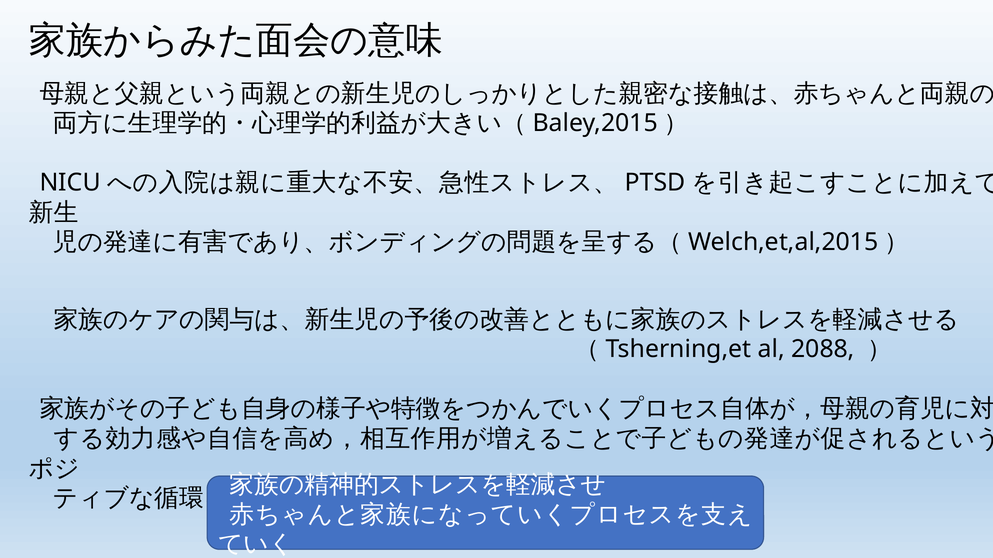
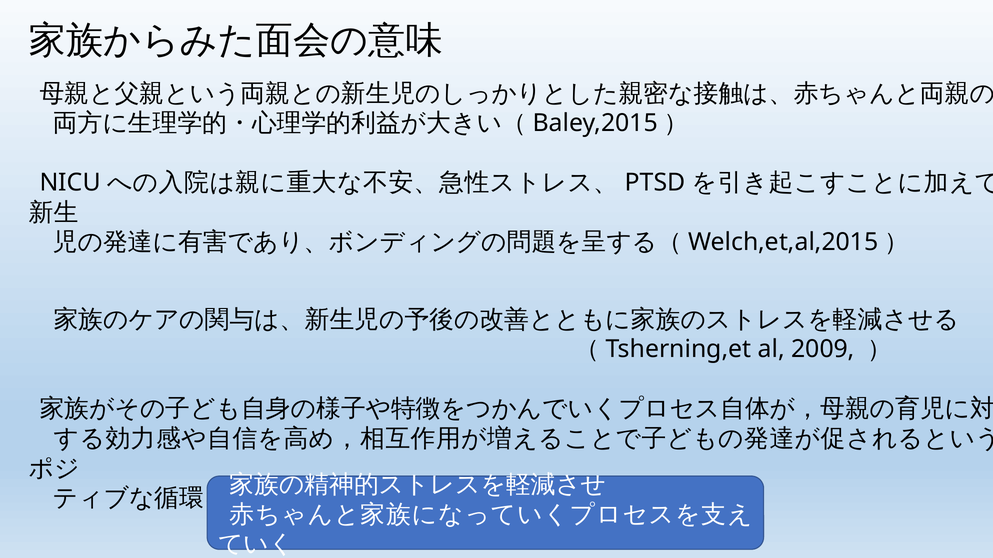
2088: 2088 -> 2009
